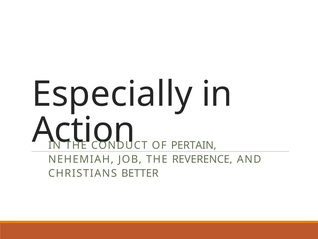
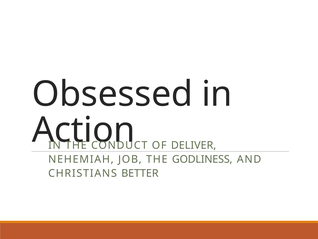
Especially: Especially -> Obsessed
PERTAIN: PERTAIN -> DELIVER
REVERENCE: REVERENCE -> GODLINESS
